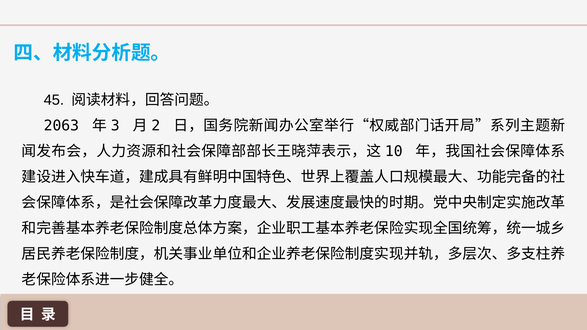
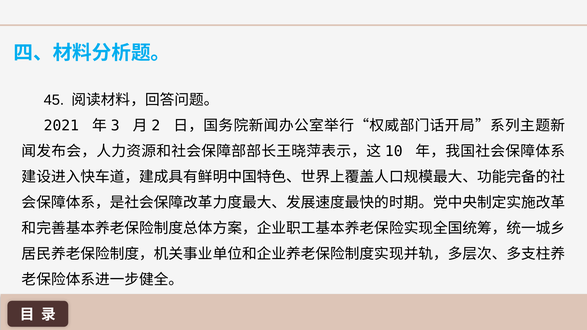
2063: 2063 -> 2021
